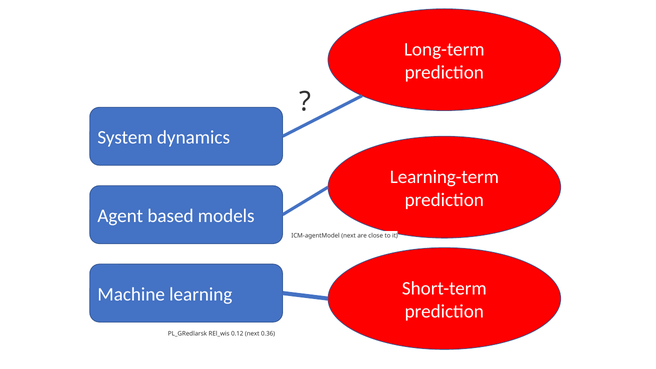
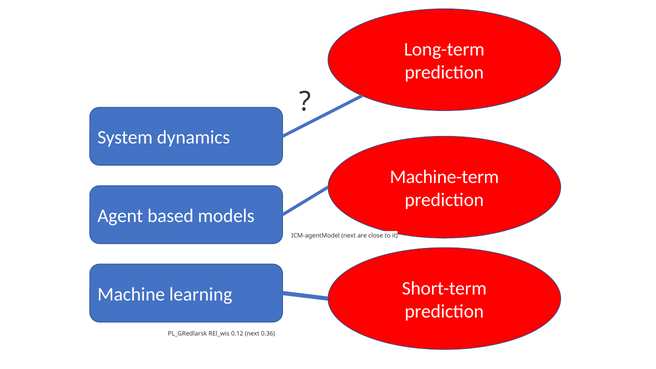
Learning-term: Learning-term -> Machine-term
